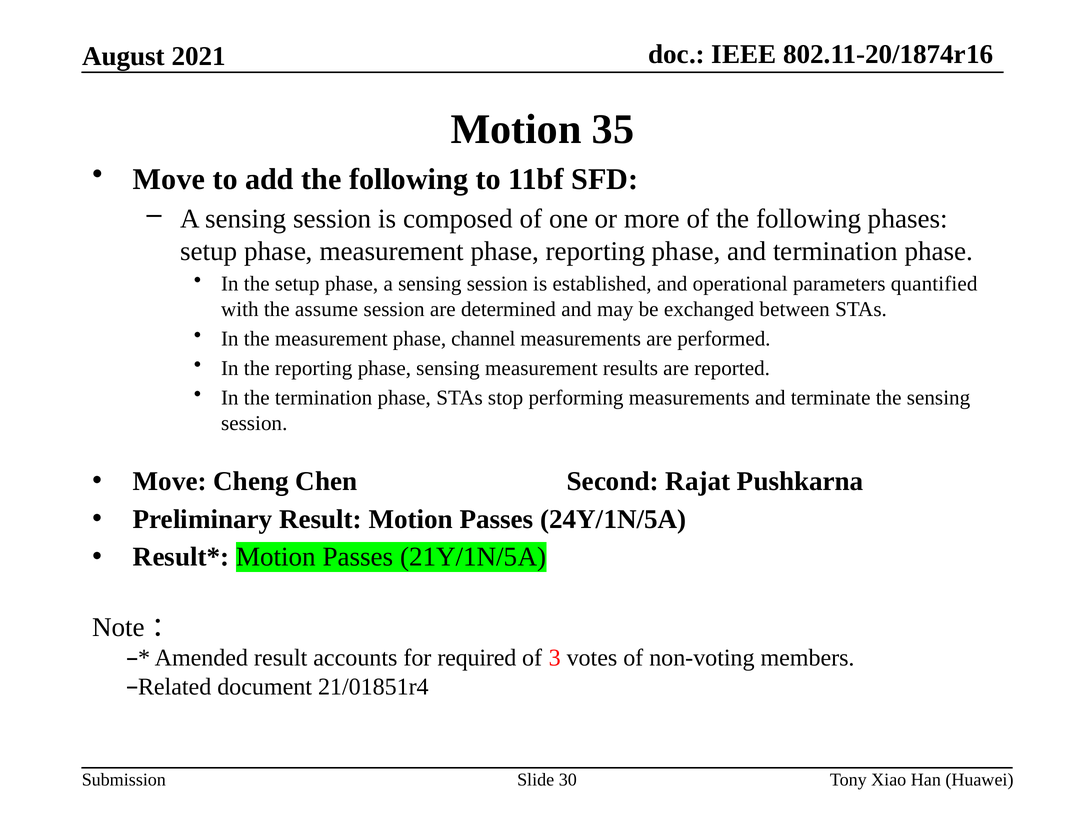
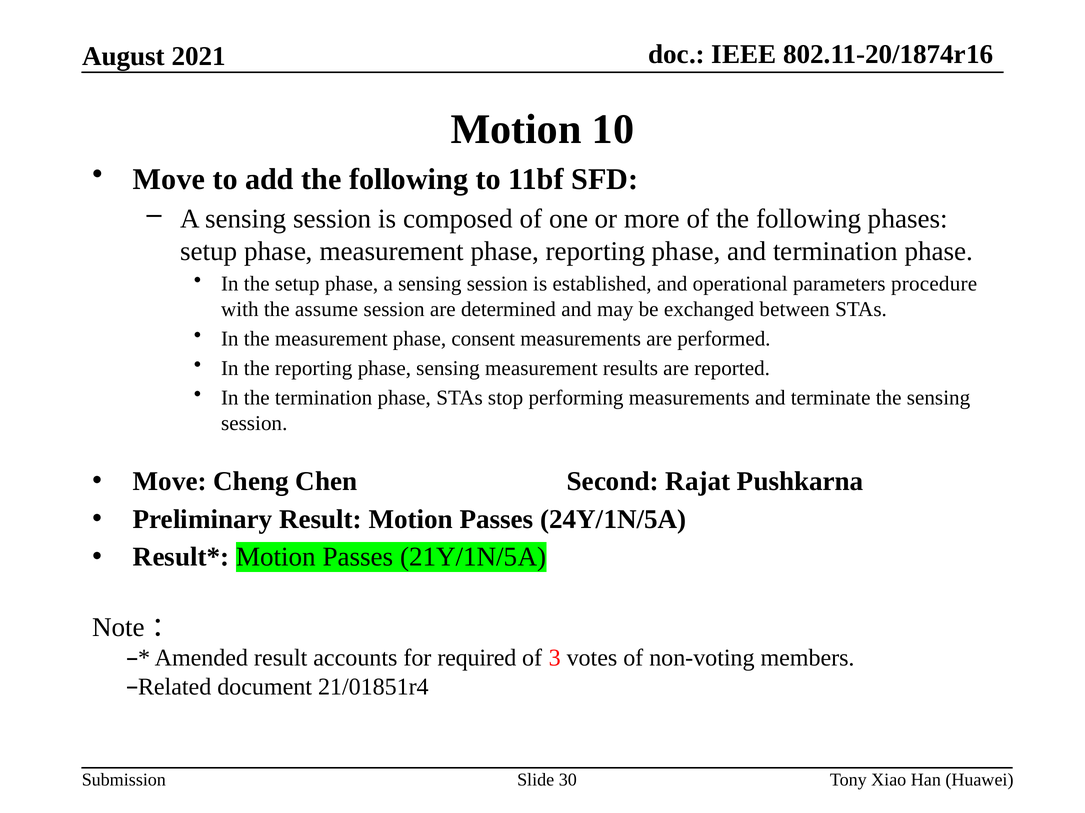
35: 35 -> 10
quantified: quantified -> procedure
channel: channel -> consent
